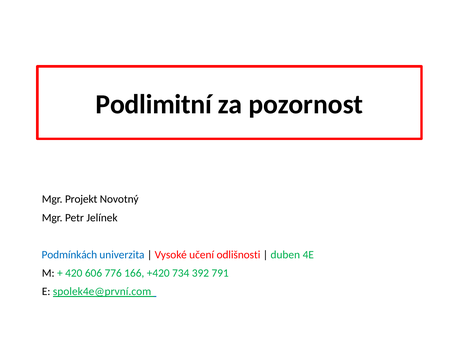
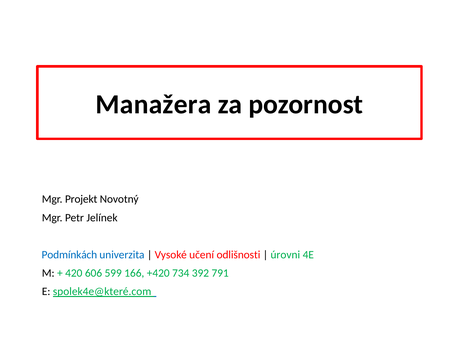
Podlimitní: Podlimitní -> Manažera
duben: duben -> úrovni
776: 776 -> 599
spolek4e@první.com: spolek4e@první.com -> spolek4e@které.com
